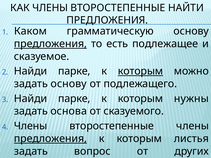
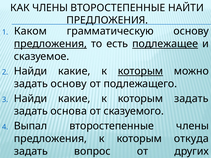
подлежащее underline: none -> present
парке at (74, 71): парке -> какие
парке at (74, 99): парке -> какие
которым нужны: нужны -> задать
Члены at (31, 126): Члены -> Выпал
предложения at (50, 139) underline: present -> none
листья: листья -> откуда
